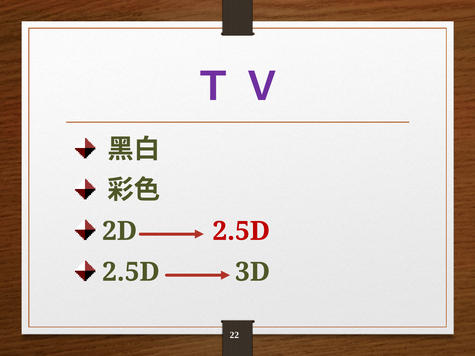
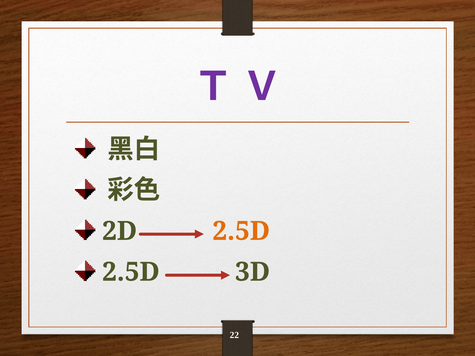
2.5D at (241, 231) colour: red -> orange
